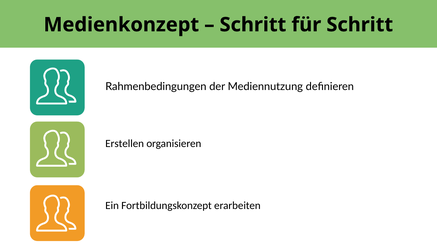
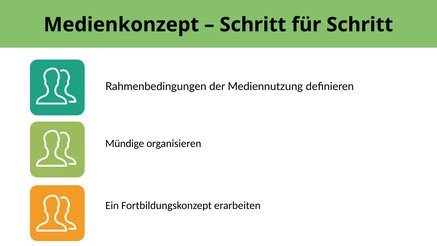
Erstellen: Erstellen -> Mündige
